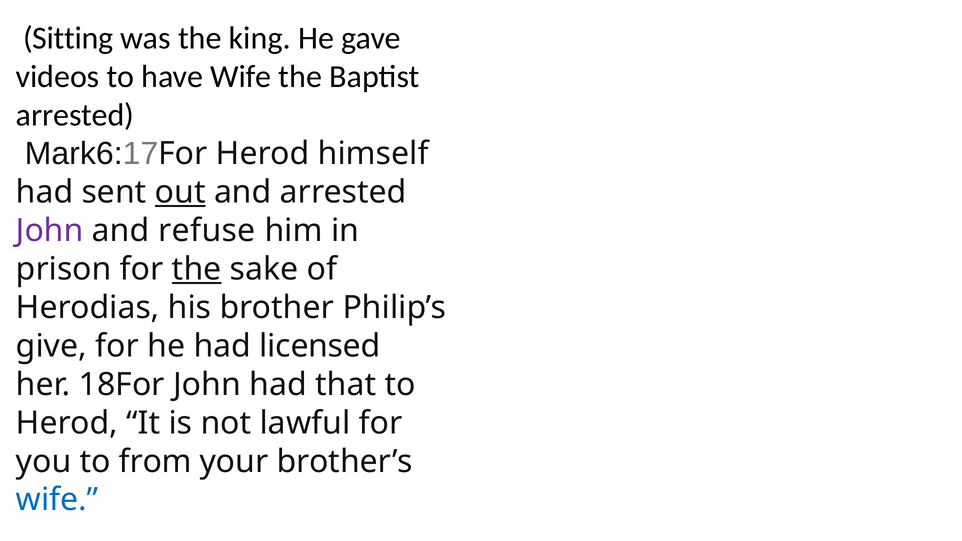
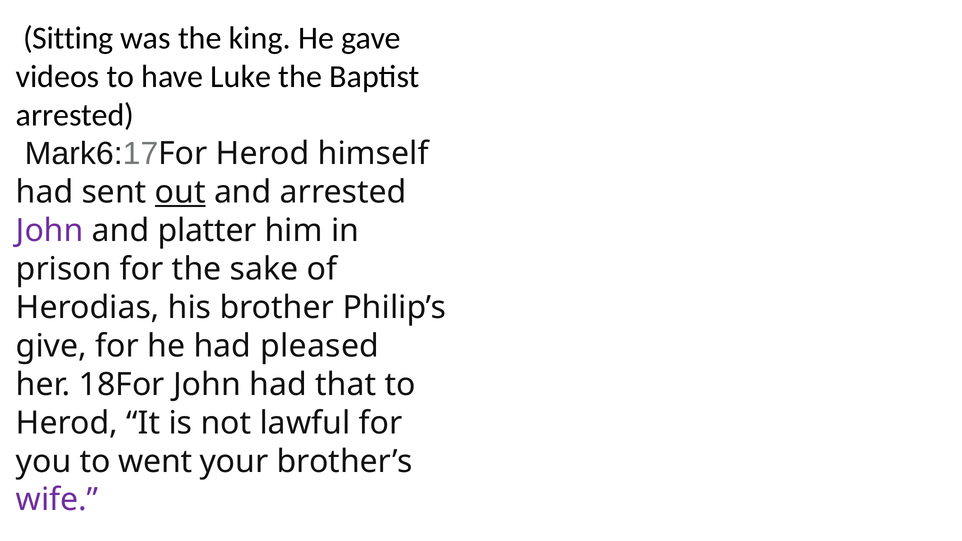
have Wife: Wife -> Luke
refuse: refuse -> platter
the at (197, 269) underline: present -> none
licensed: licensed -> pleased
from: from -> went
wife at (57, 500) colour: blue -> purple
